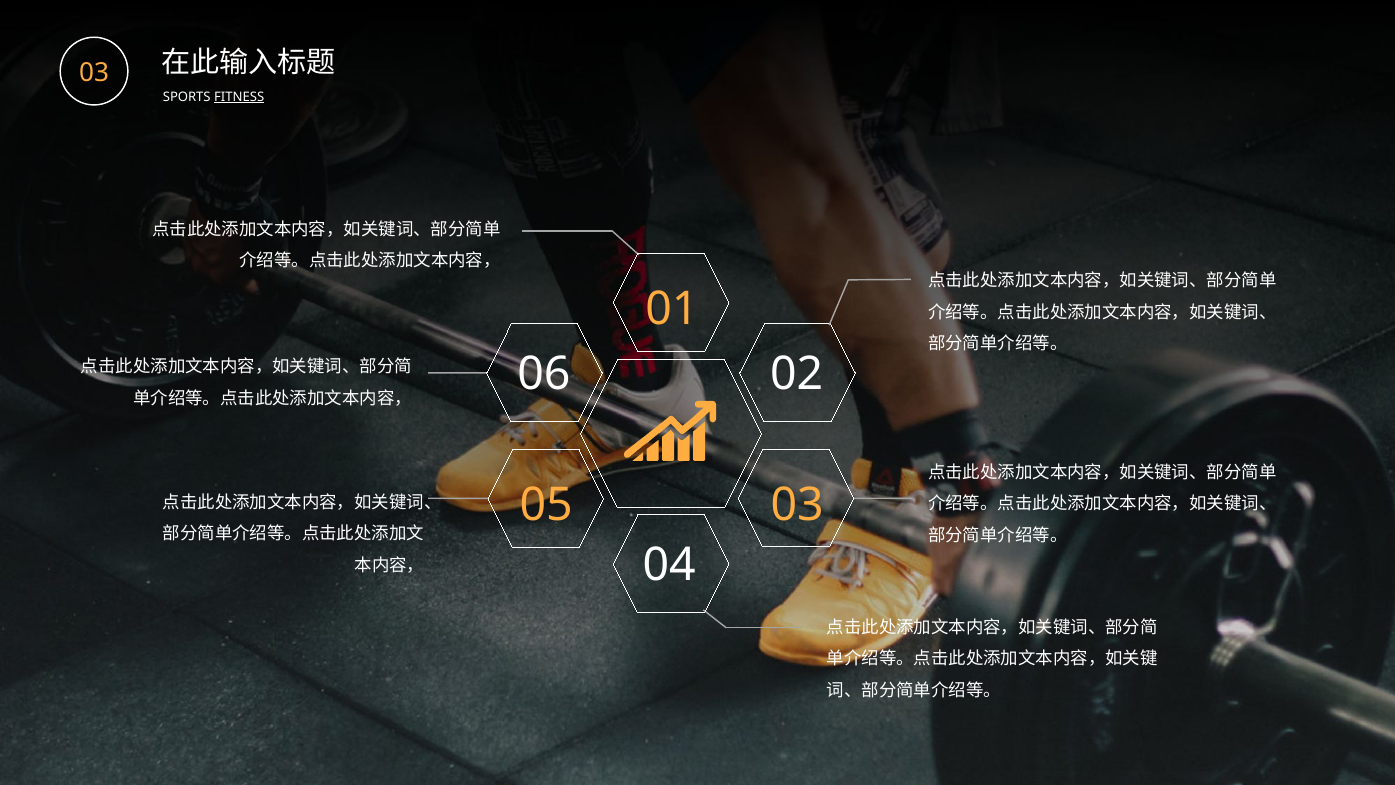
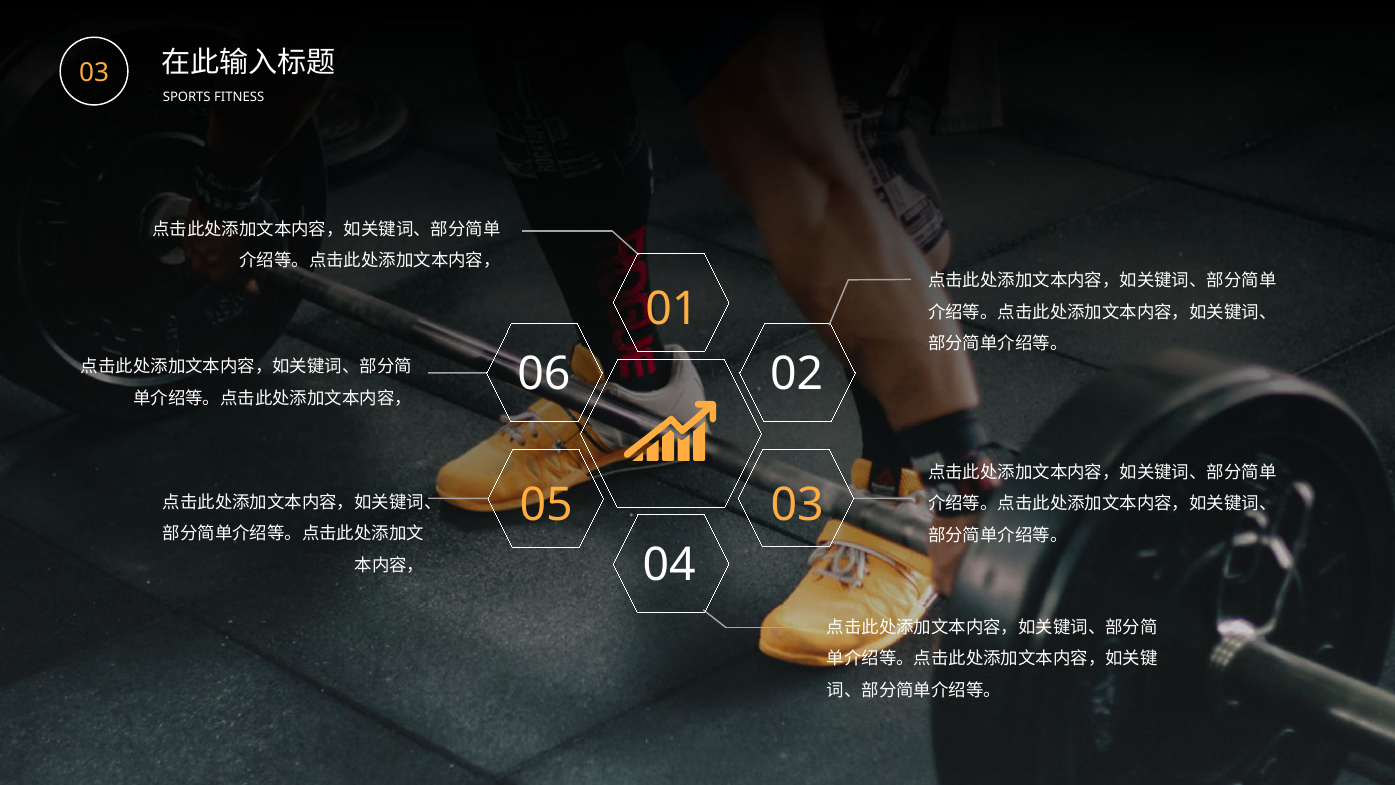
FITNESS underline: present -> none
